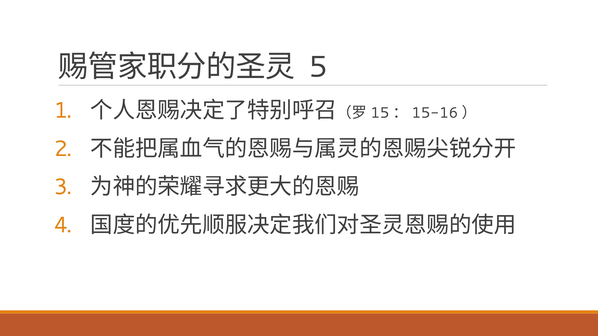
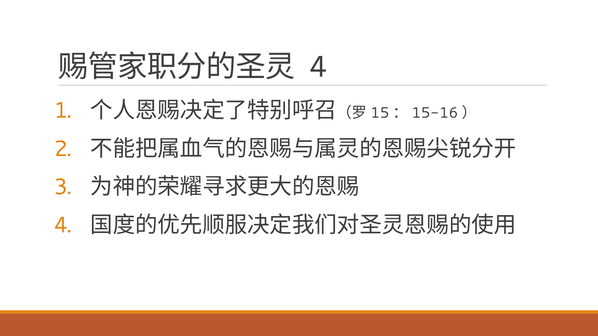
5 at (318, 67): 5 -> 4
